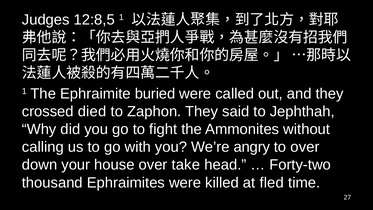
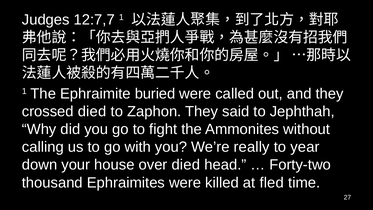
12:8,5: 12:8,5 -> 12:7,7
angry: angry -> really
to over: over -> year
over take: take -> died
